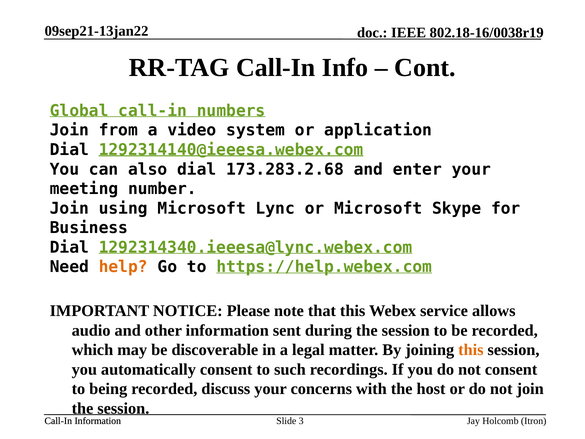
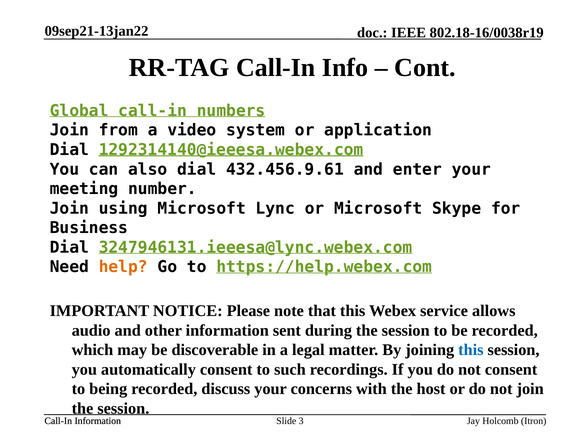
173.283.2.68: 173.283.2.68 -> 432.456.9.61
1292314340.ieeesa@lync.webex.com: 1292314340.ieeesa@lync.webex.com -> 3247946131.ieeesa@lync.webex.com
this at (471, 350) colour: orange -> blue
